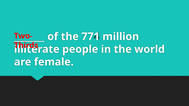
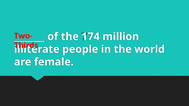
771: 771 -> 174
